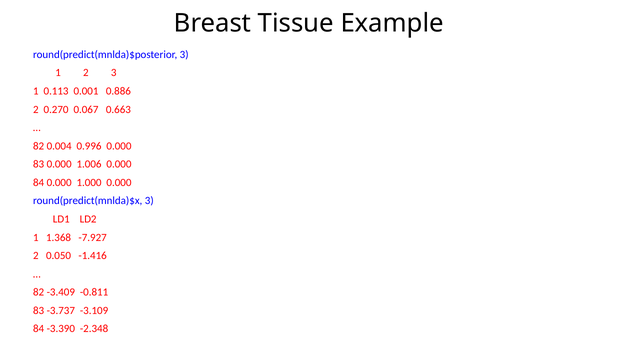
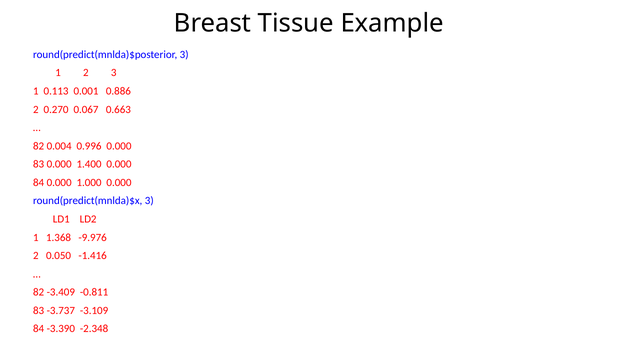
1.006: 1.006 -> 1.400
-7.927: -7.927 -> -9.976
